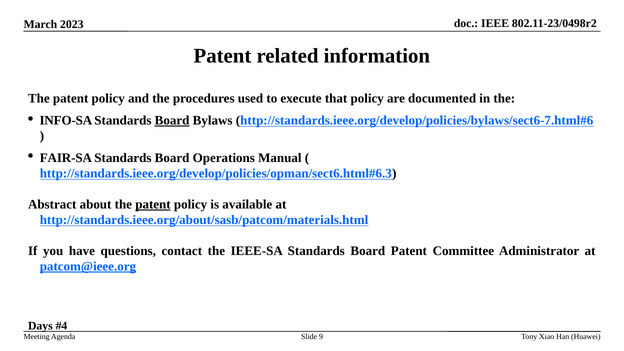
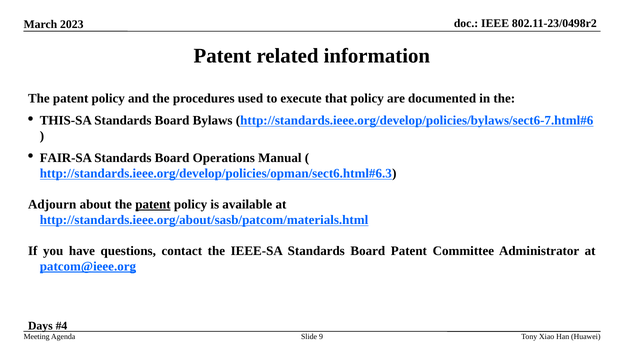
INFO-SA: INFO-SA -> THIS-SA
Board at (172, 120) underline: present -> none
Abstract: Abstract -> Adjourn
